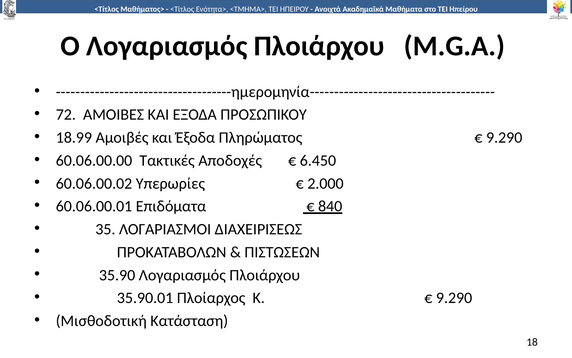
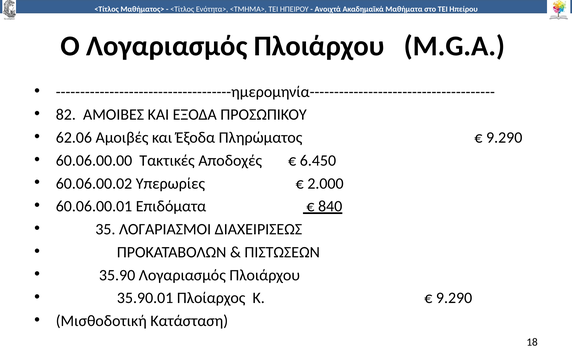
72: 72 -> 82
18.99: 18.99 -> 62.06
